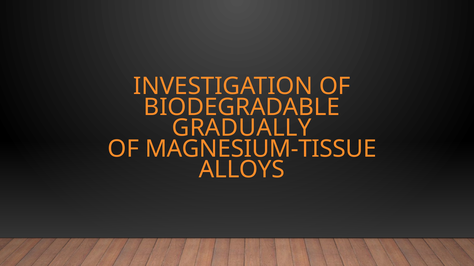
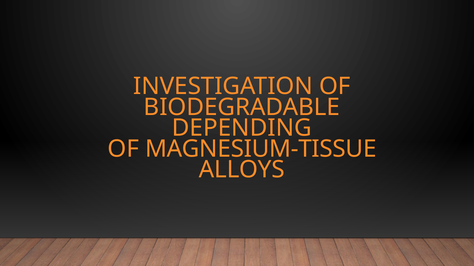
GRADUALLY: GRADUALLY -> DEPENDING
